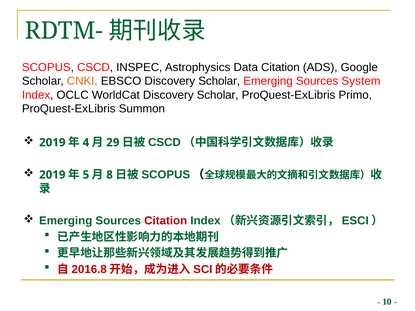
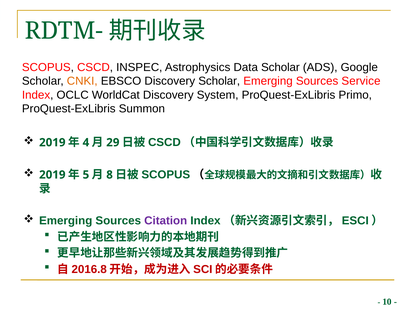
Data Citation: Citation -> Scholar
System: System -> Service
WorldCat Discovery Scholar: Scholar -> System
Citation at (166, 221) colour: red -> purple
